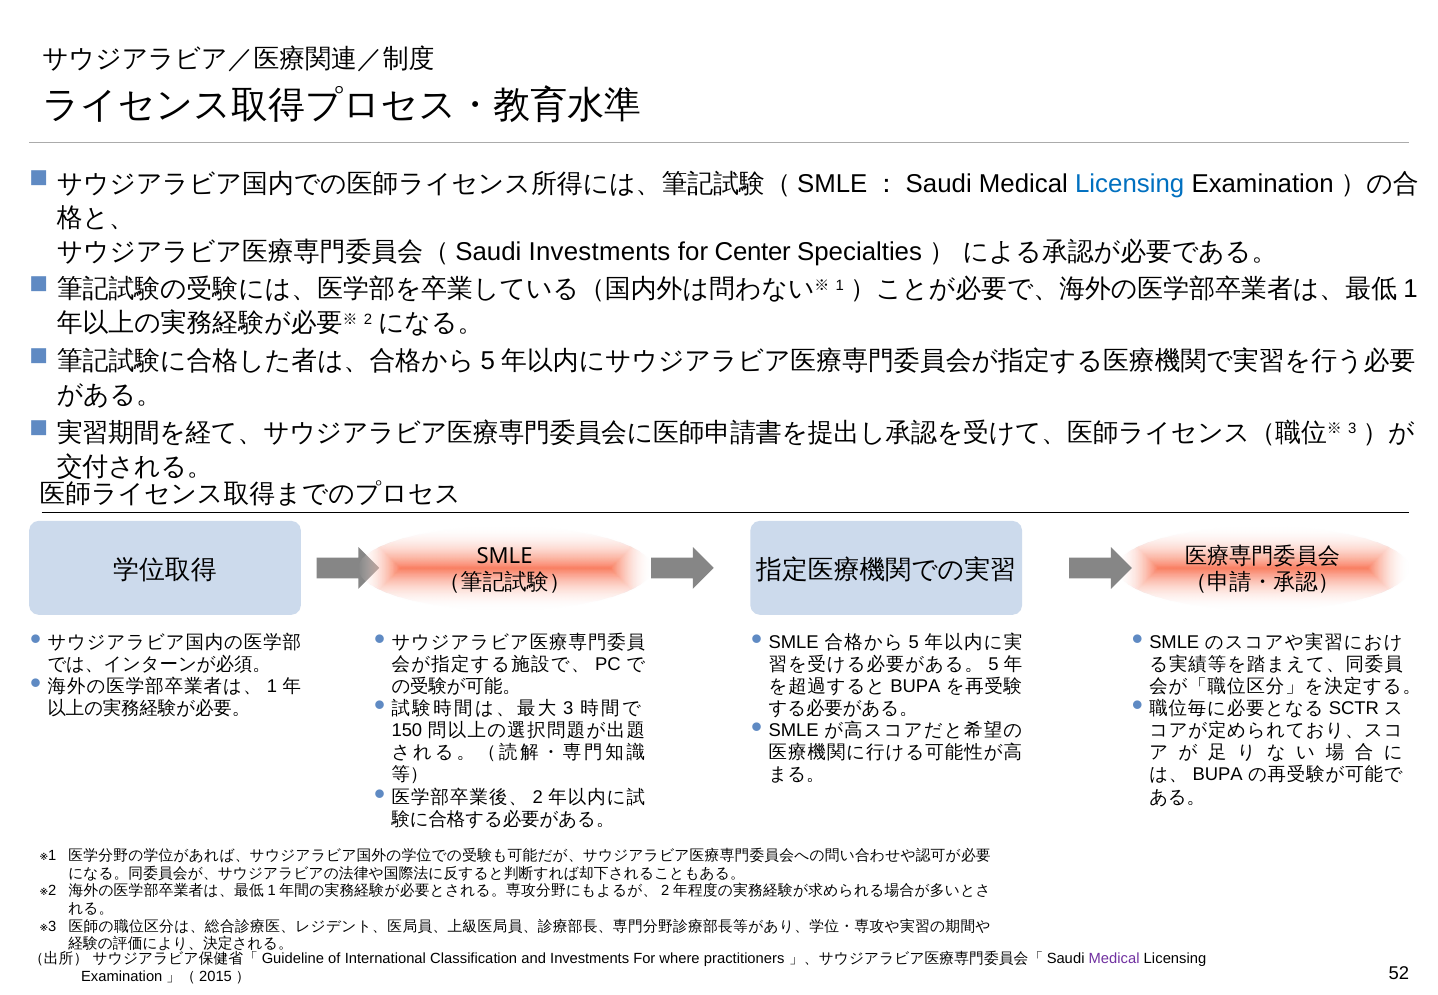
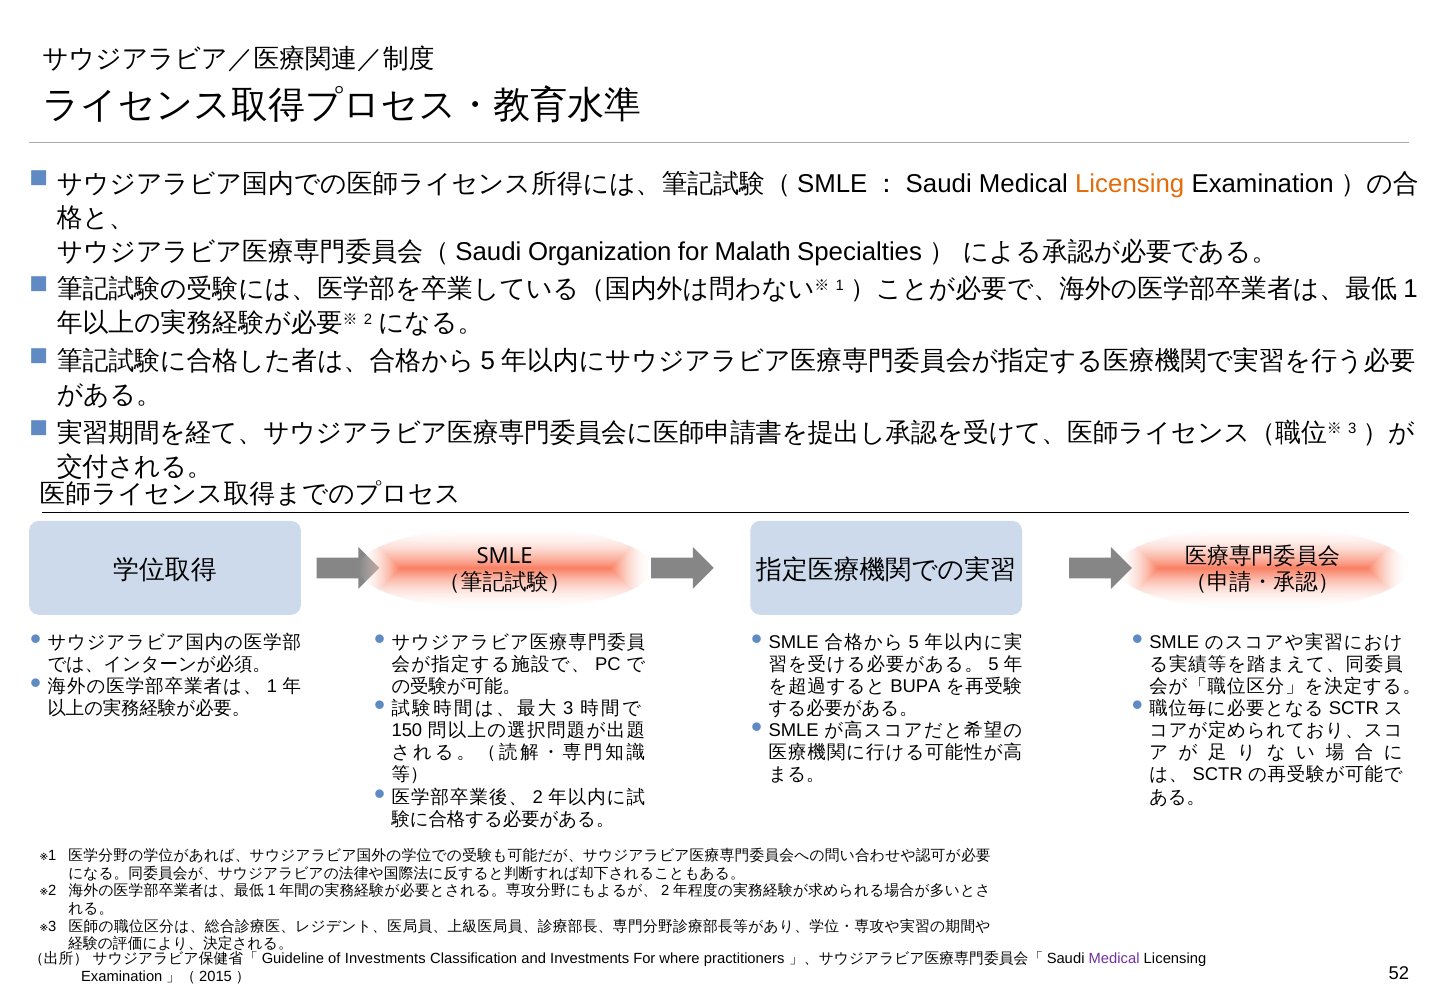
Licensing at (1130, 184) colour: blue -> orange
Investments at (600, 252): Investments -> Organization
Center: Center -> Malath
BUPA at (1218, 775): BUPA -> SCTR
of International: International -> Investments
